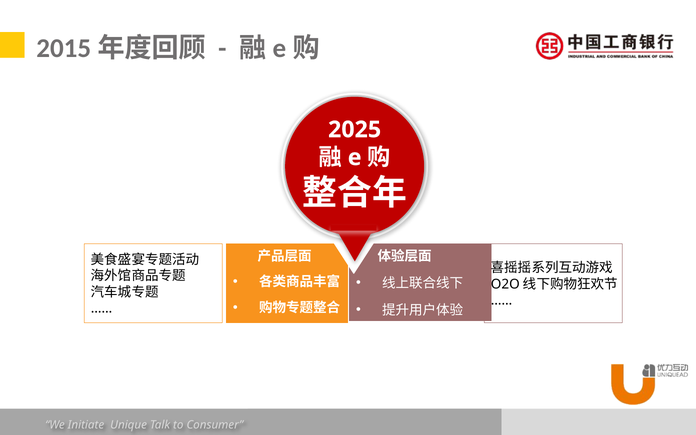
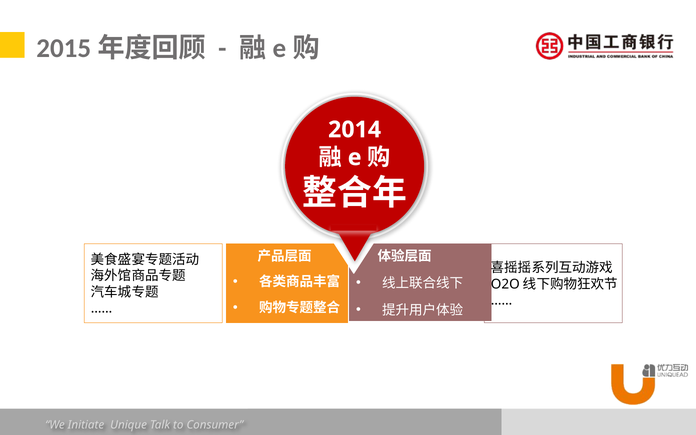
2025: 2025 -> 2014
